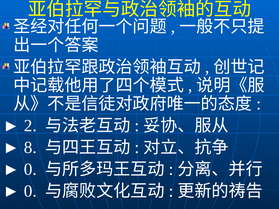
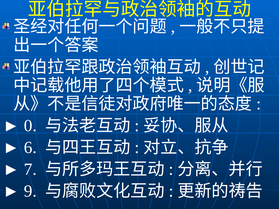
2: 2 -> 0
8: 8 -> 6
0 at (30, 170): 0 -> 7
0 at (30, 191): 0 -> 9
